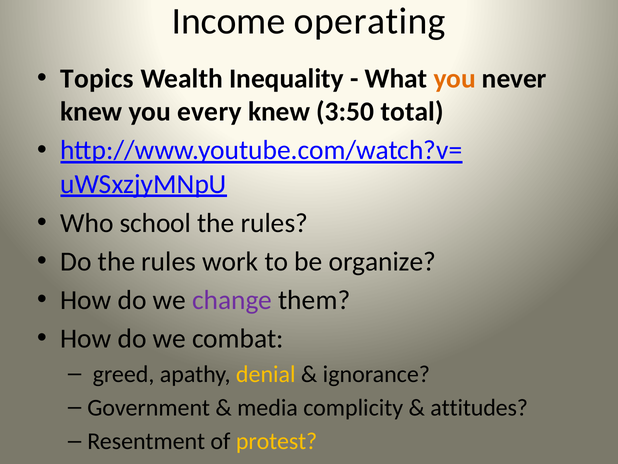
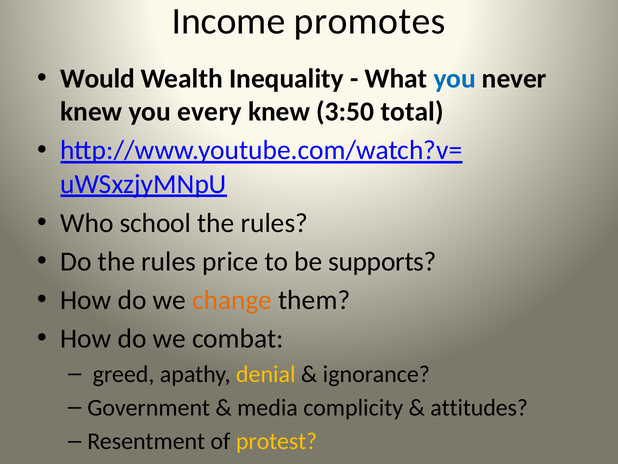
operating: operating -> promotes
Topics: Topics -> Would
you at (455, 79) colour: orange -> blue
work: work -> price
organize: organize -> supports
change colour: purple -> orange
